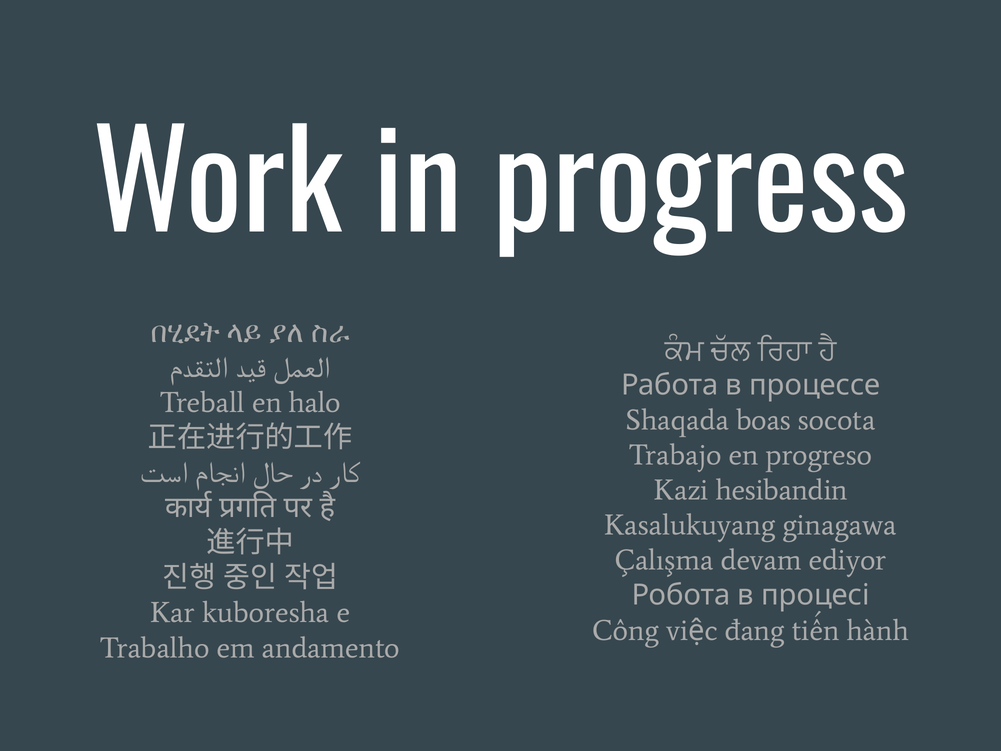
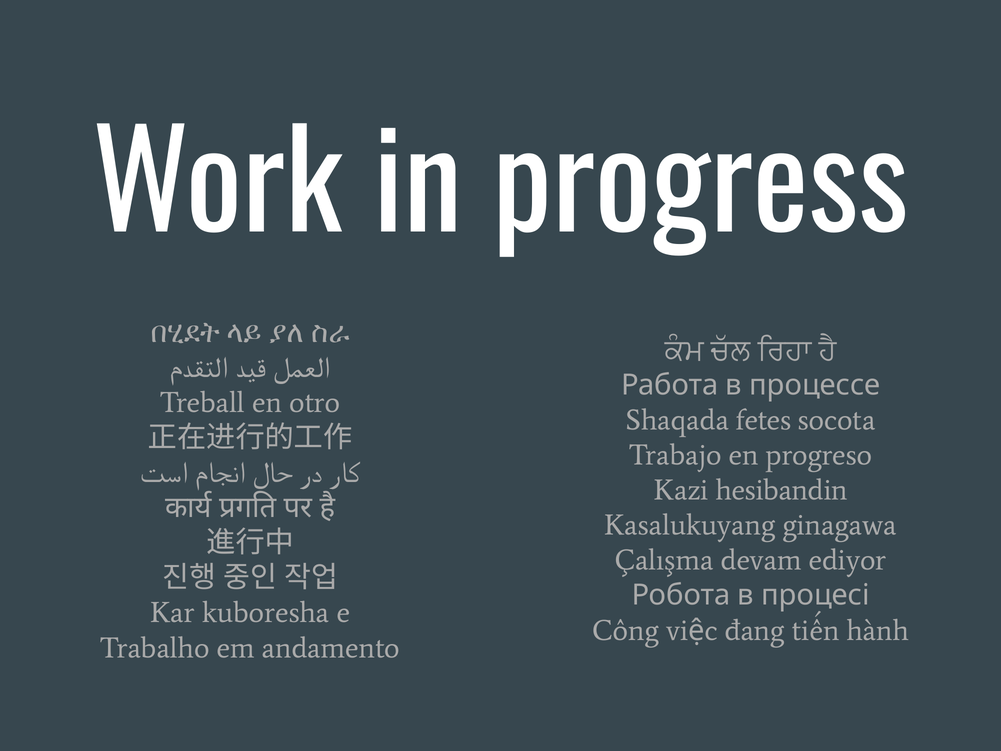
halo: halo -> otro
boas: boas -> fetes
